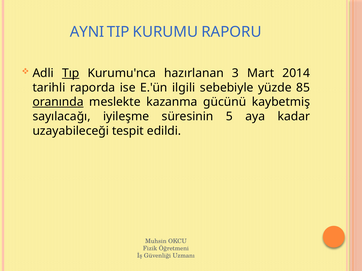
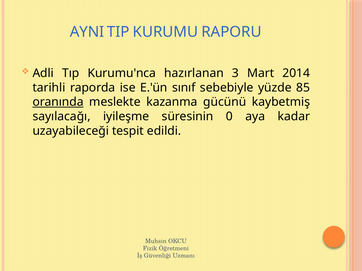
Tıp underline: present -> none
ilgili: ilgili -> sınıf
5: 5 -> 0
